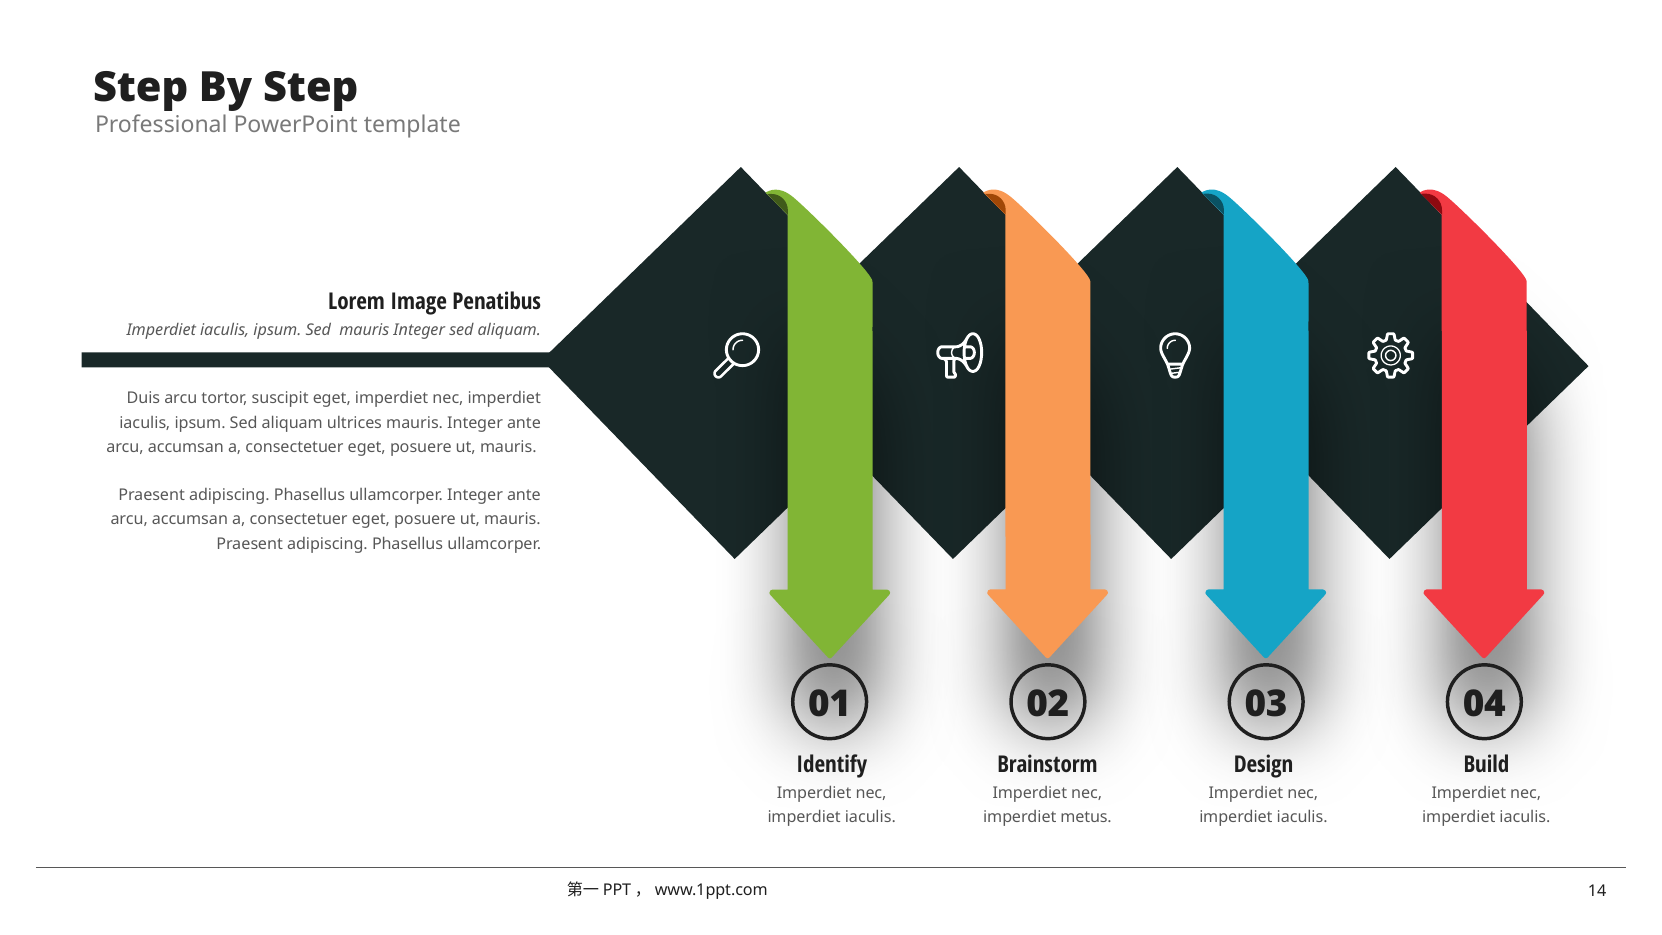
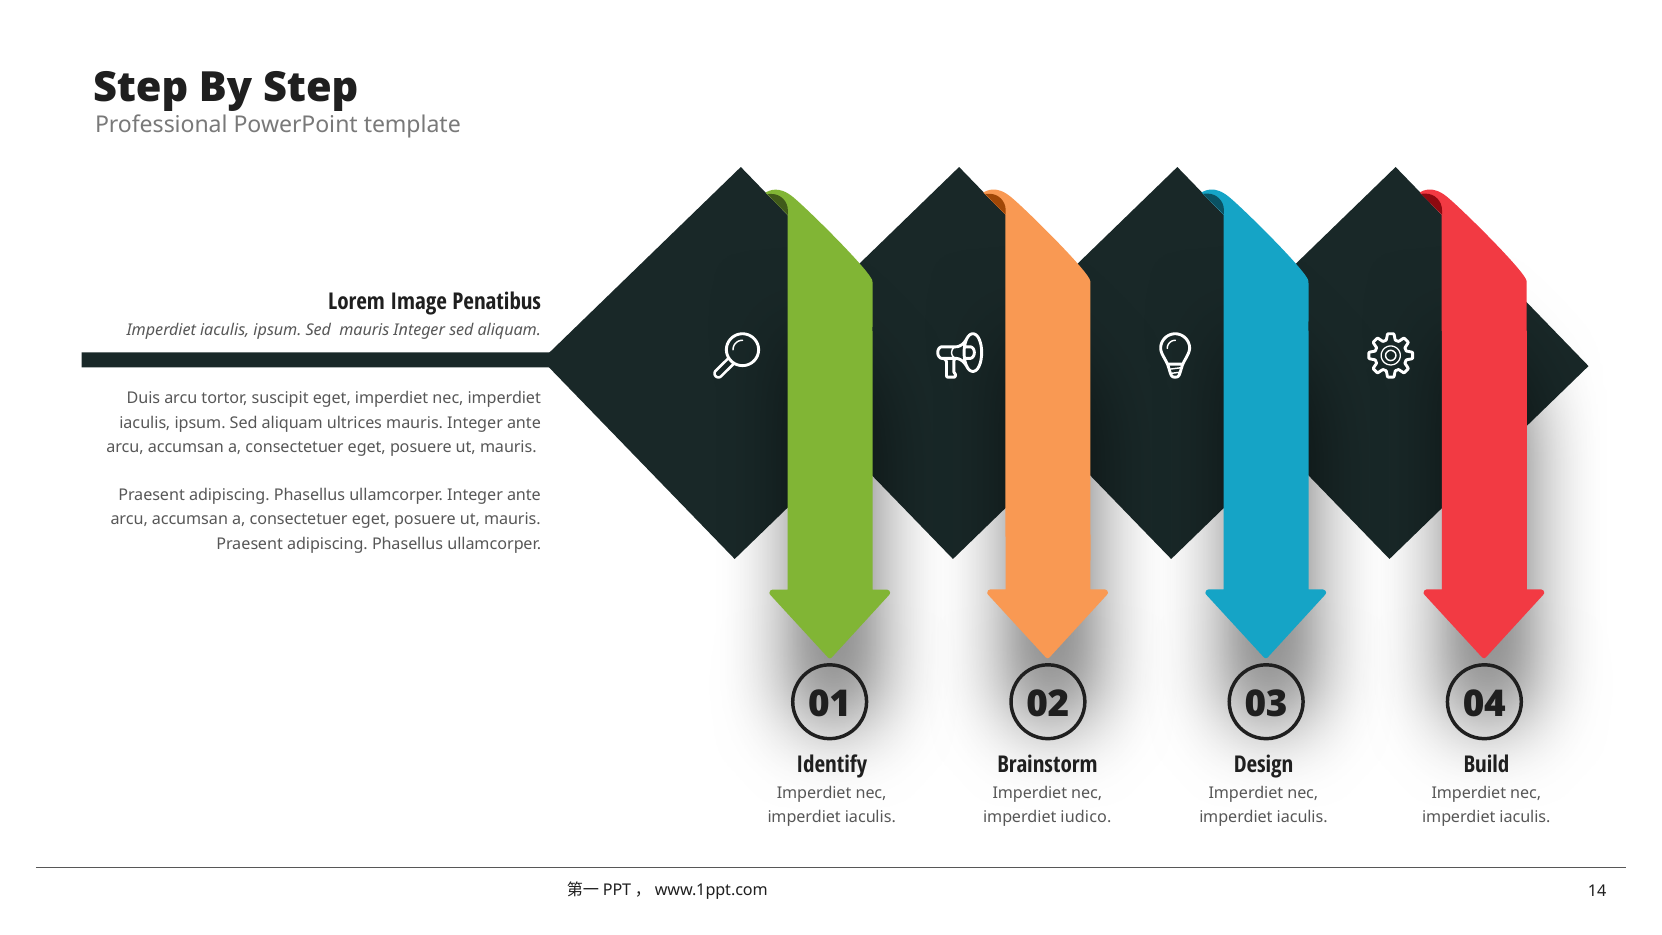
metus: metus -> iudico
